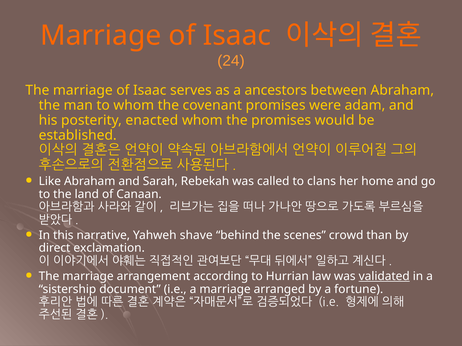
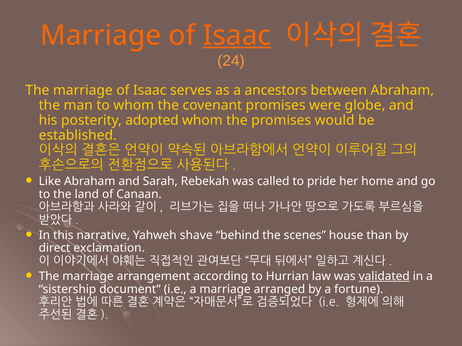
Isaac at (237, 36) underline: none -> present
adam: adam -> globe
enacted: enacted -> adopted
clans: clans -> pride
crowd: crowd -> house
